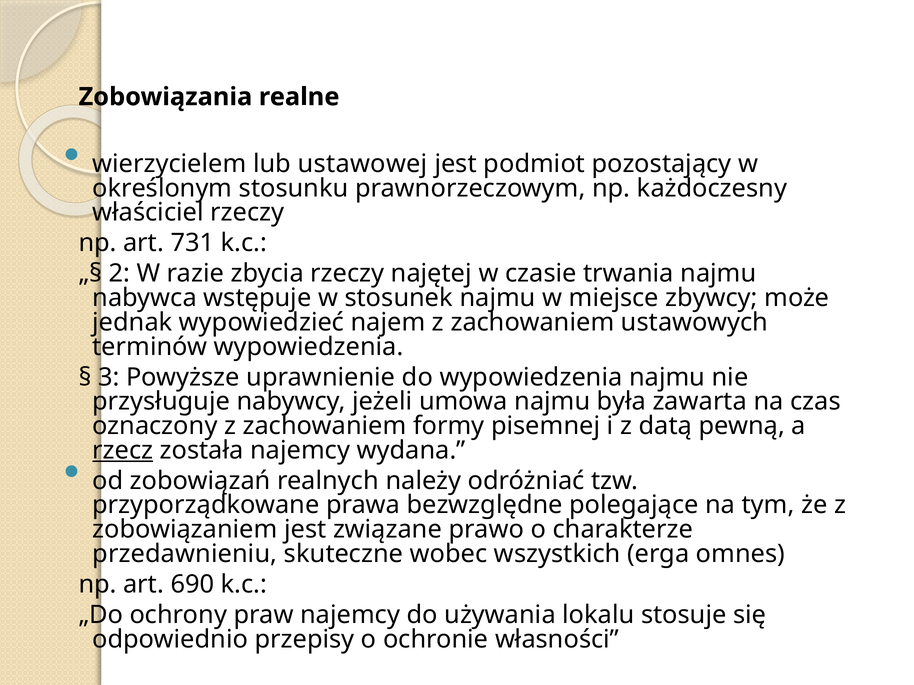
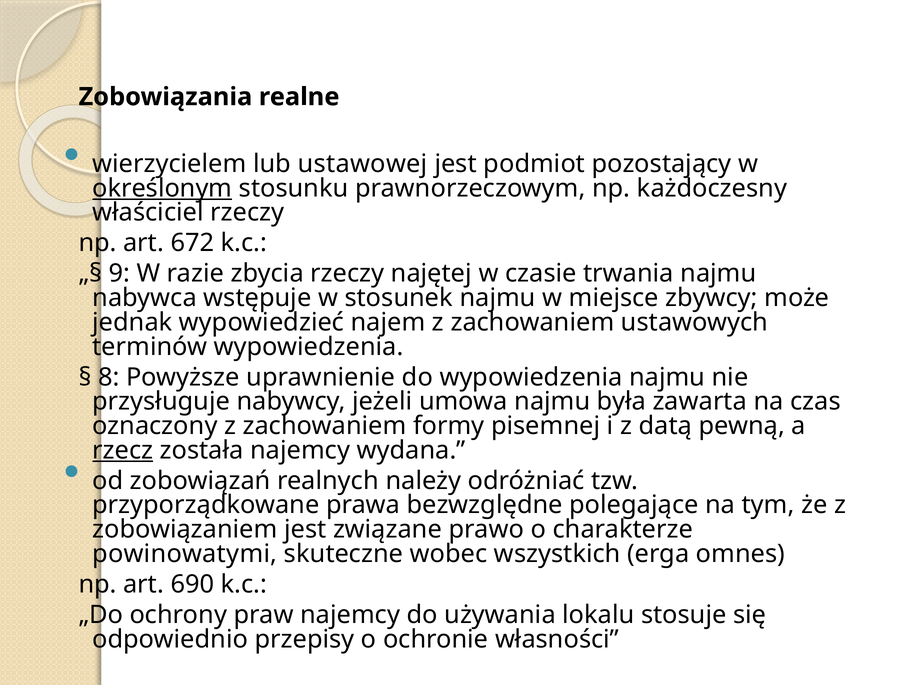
określonym underline: none -> present
731: 731 -> 672
2: 2 -> 9
3: 3 -> 8
przedawnieniu: przedawnieniu -> powinowatymi
